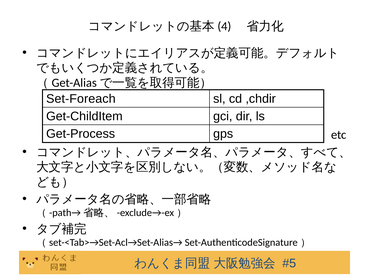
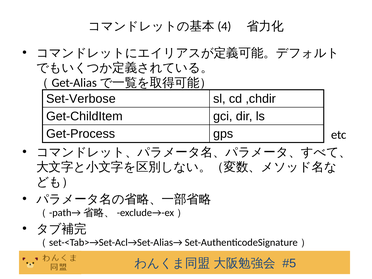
Set-Foreach: Set-Foreach -> Set-Verbose
